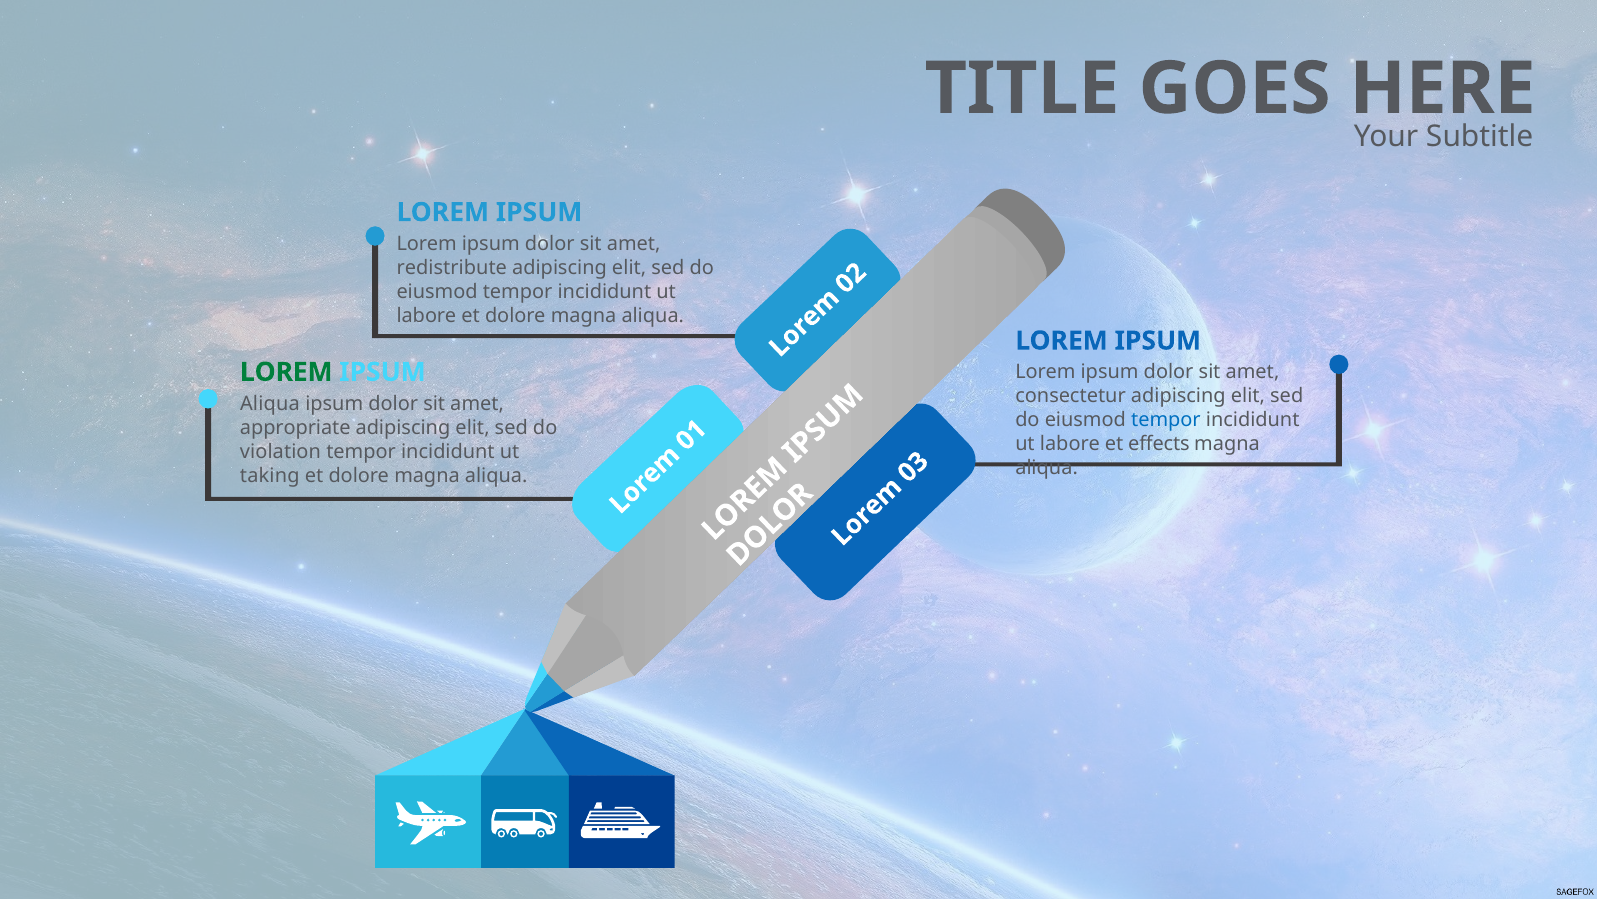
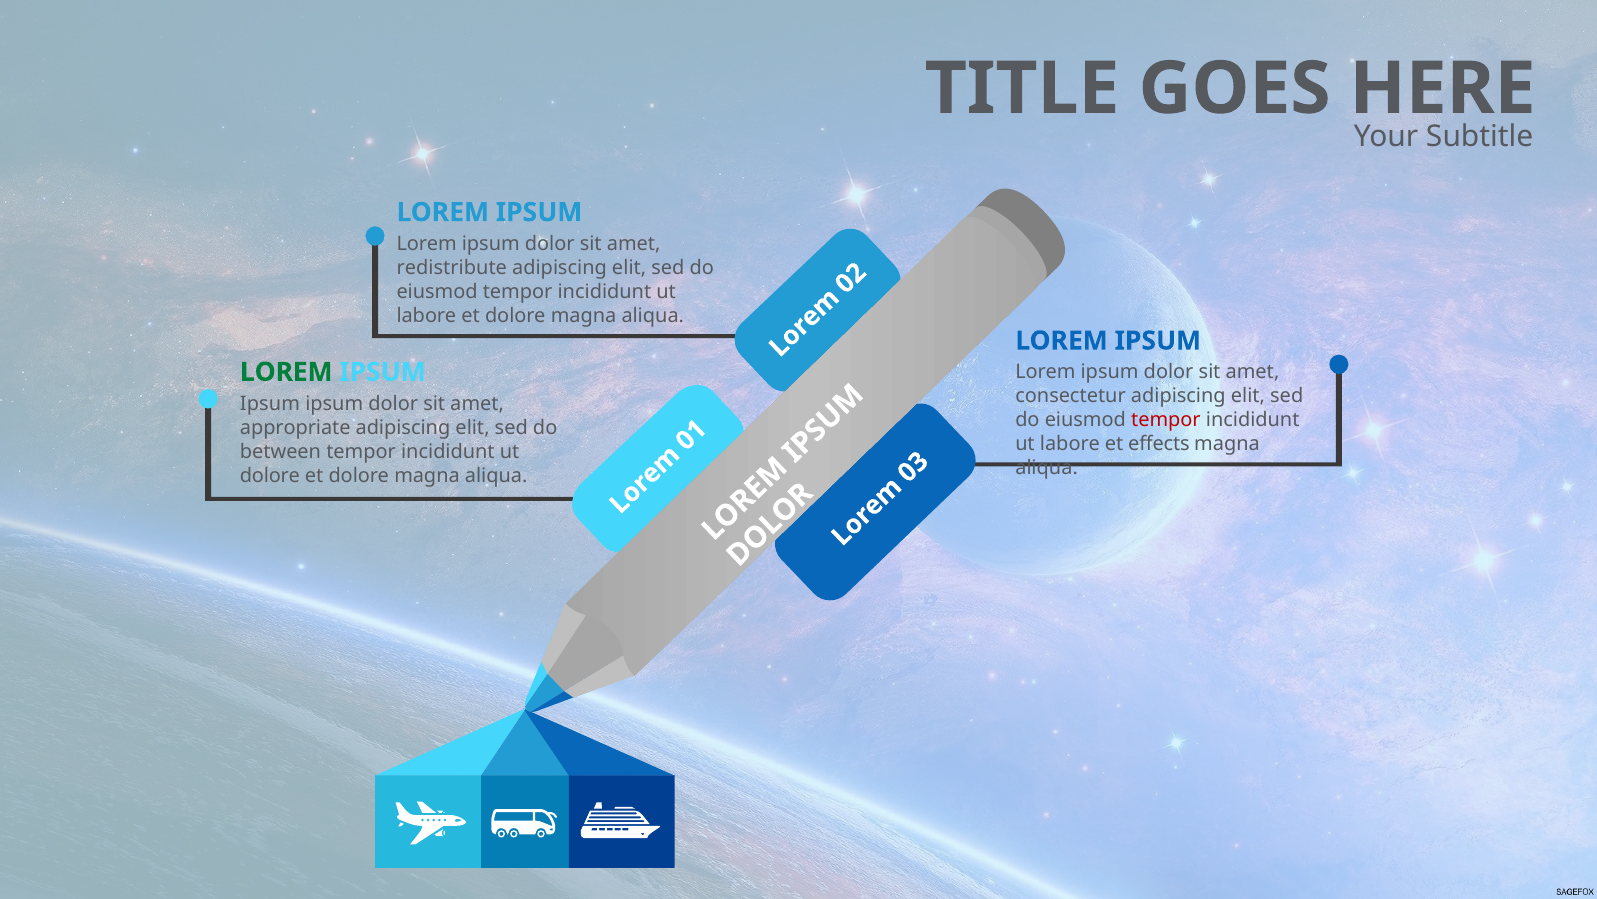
Aliqua at (270, 403): Aliqua -> Ipsum
tempor at (1166, 420) colour: blue -> red
violation: violation -> between
taking at (270, 475): taking -> dolore
